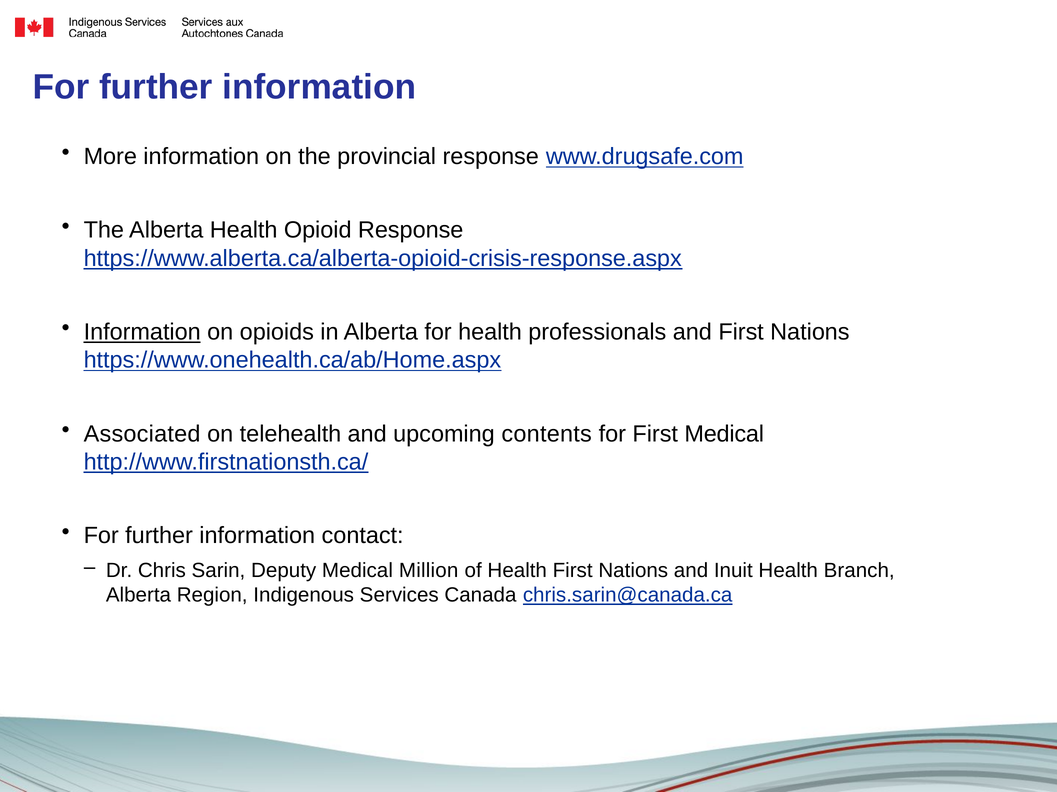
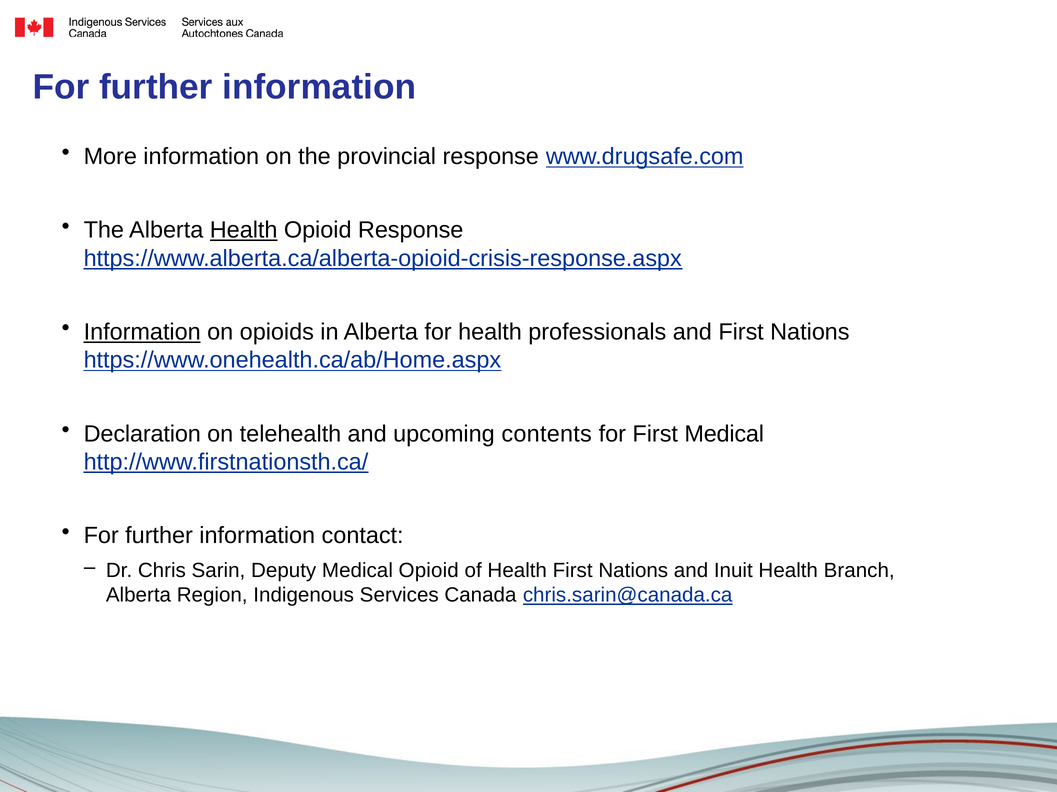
Health at (244, 230) underline: none -> present
Associated: Associated -> Declaration
Medical Million: Million -> Opioid
